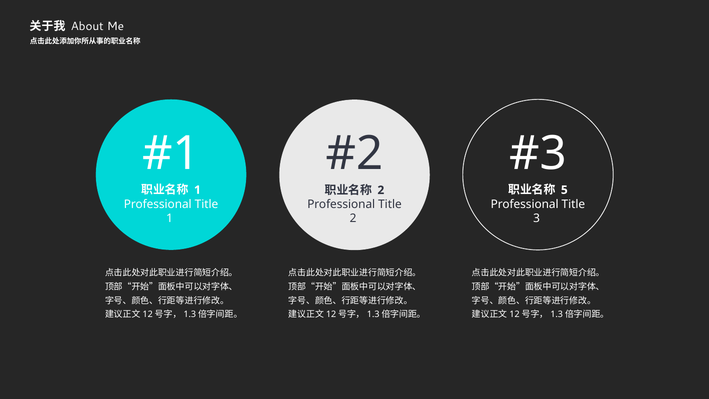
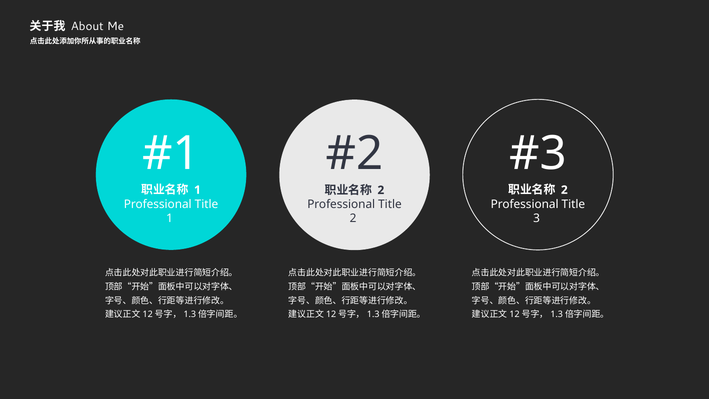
5 at (564, 190): 5 -> 2
